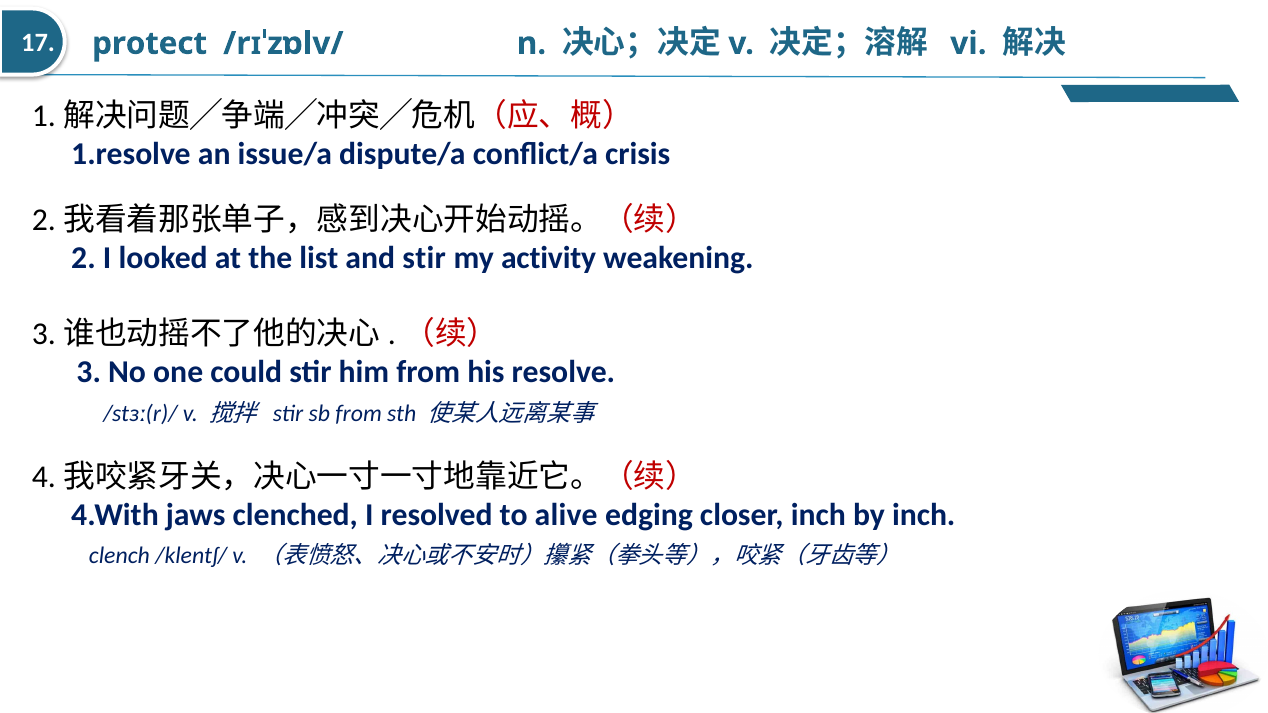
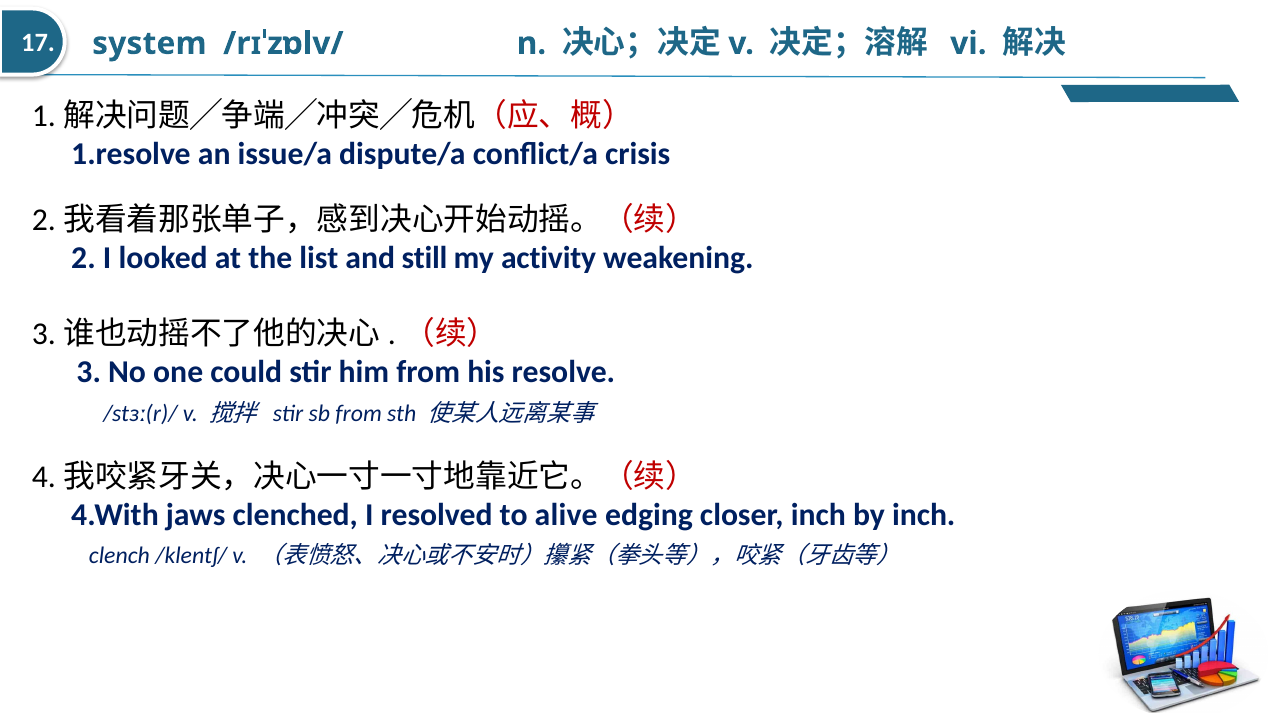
protect: protect -> system
and stir: stir -> still
